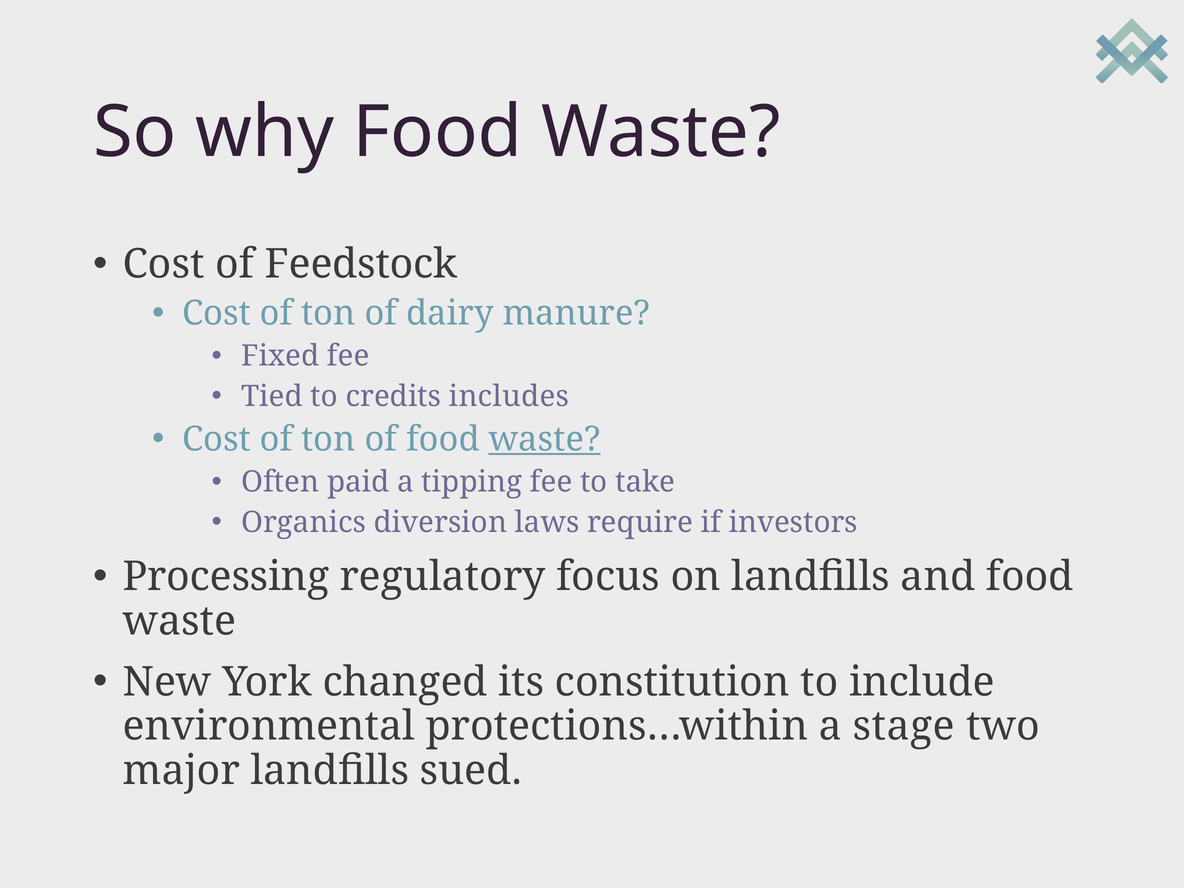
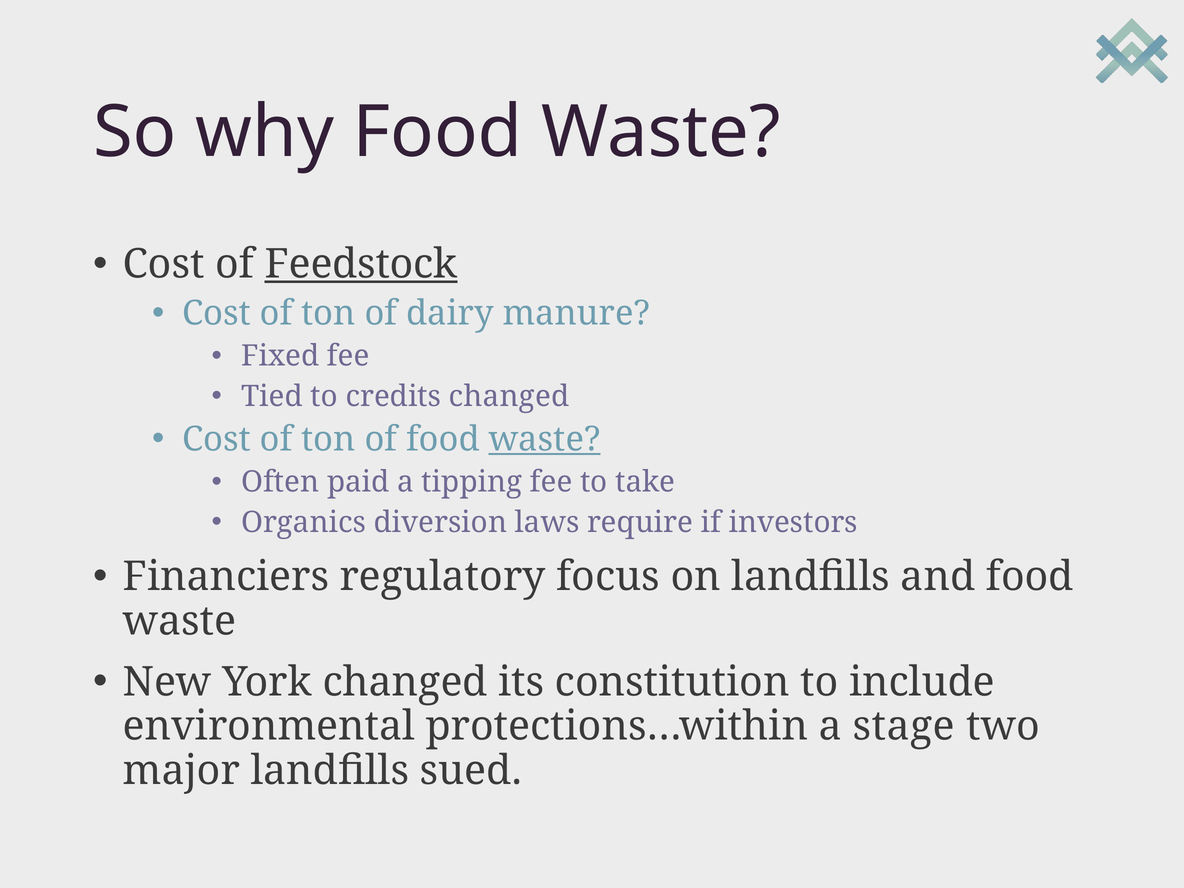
Feedstock underline: none -> present
credits includes: includes -> changed
Processing: Processing -> Financiers
